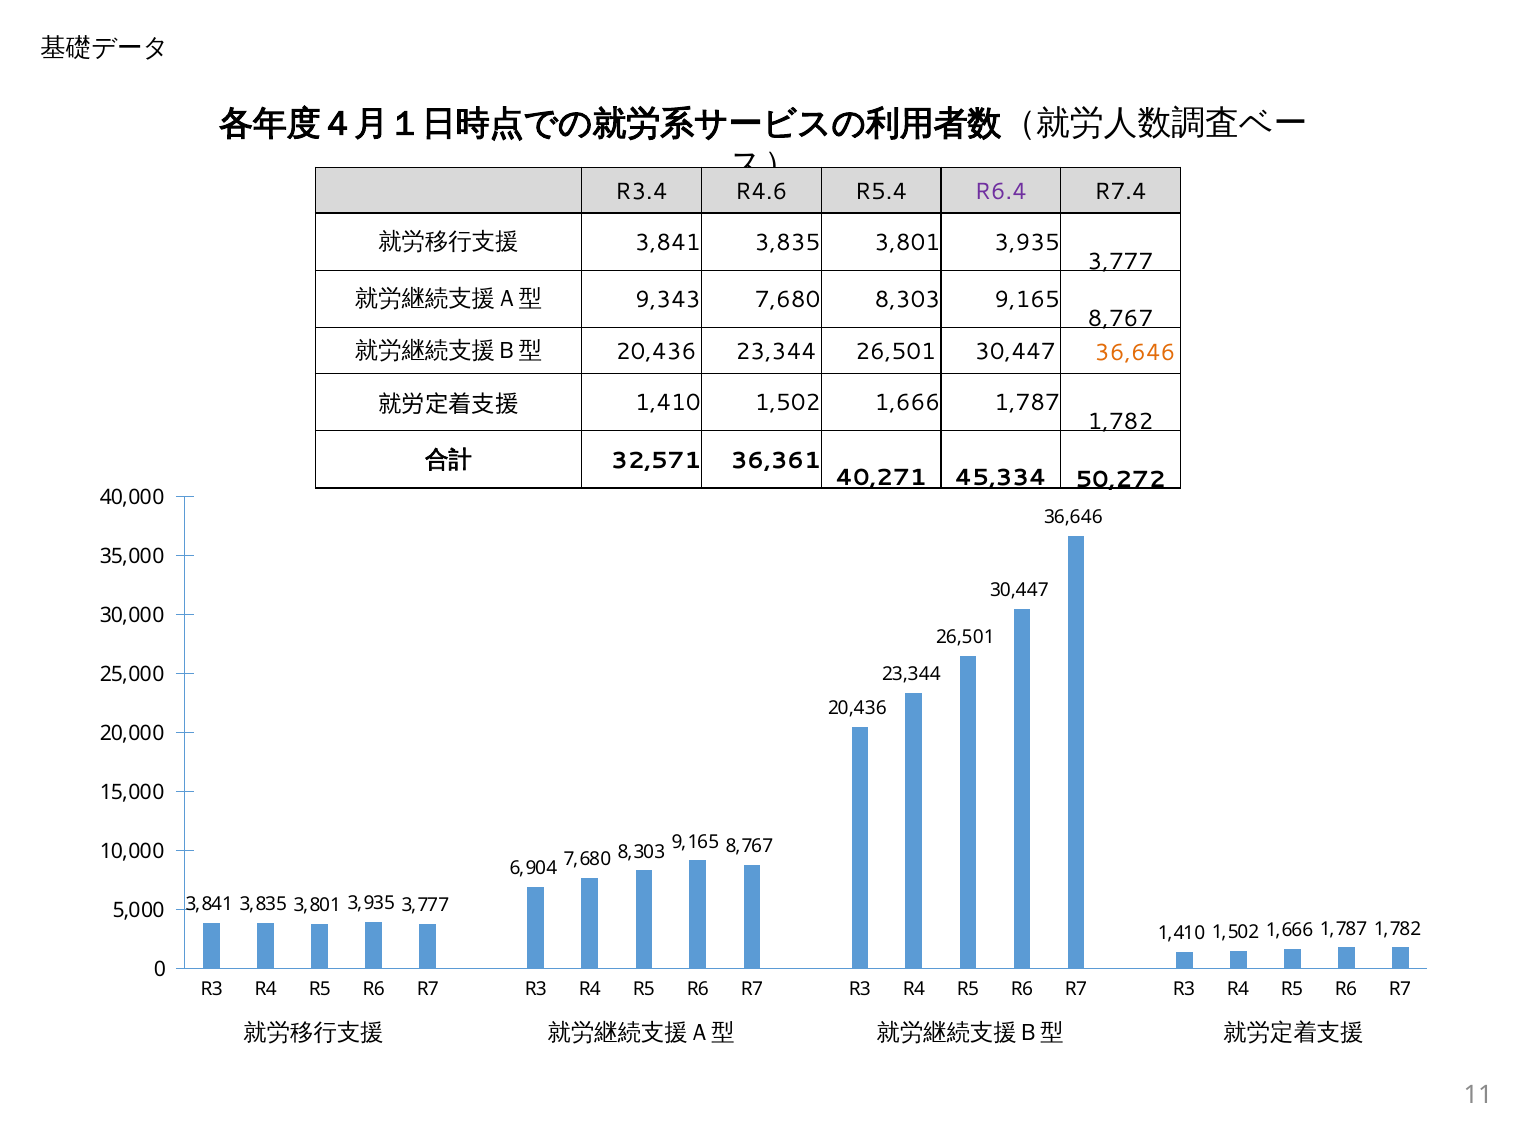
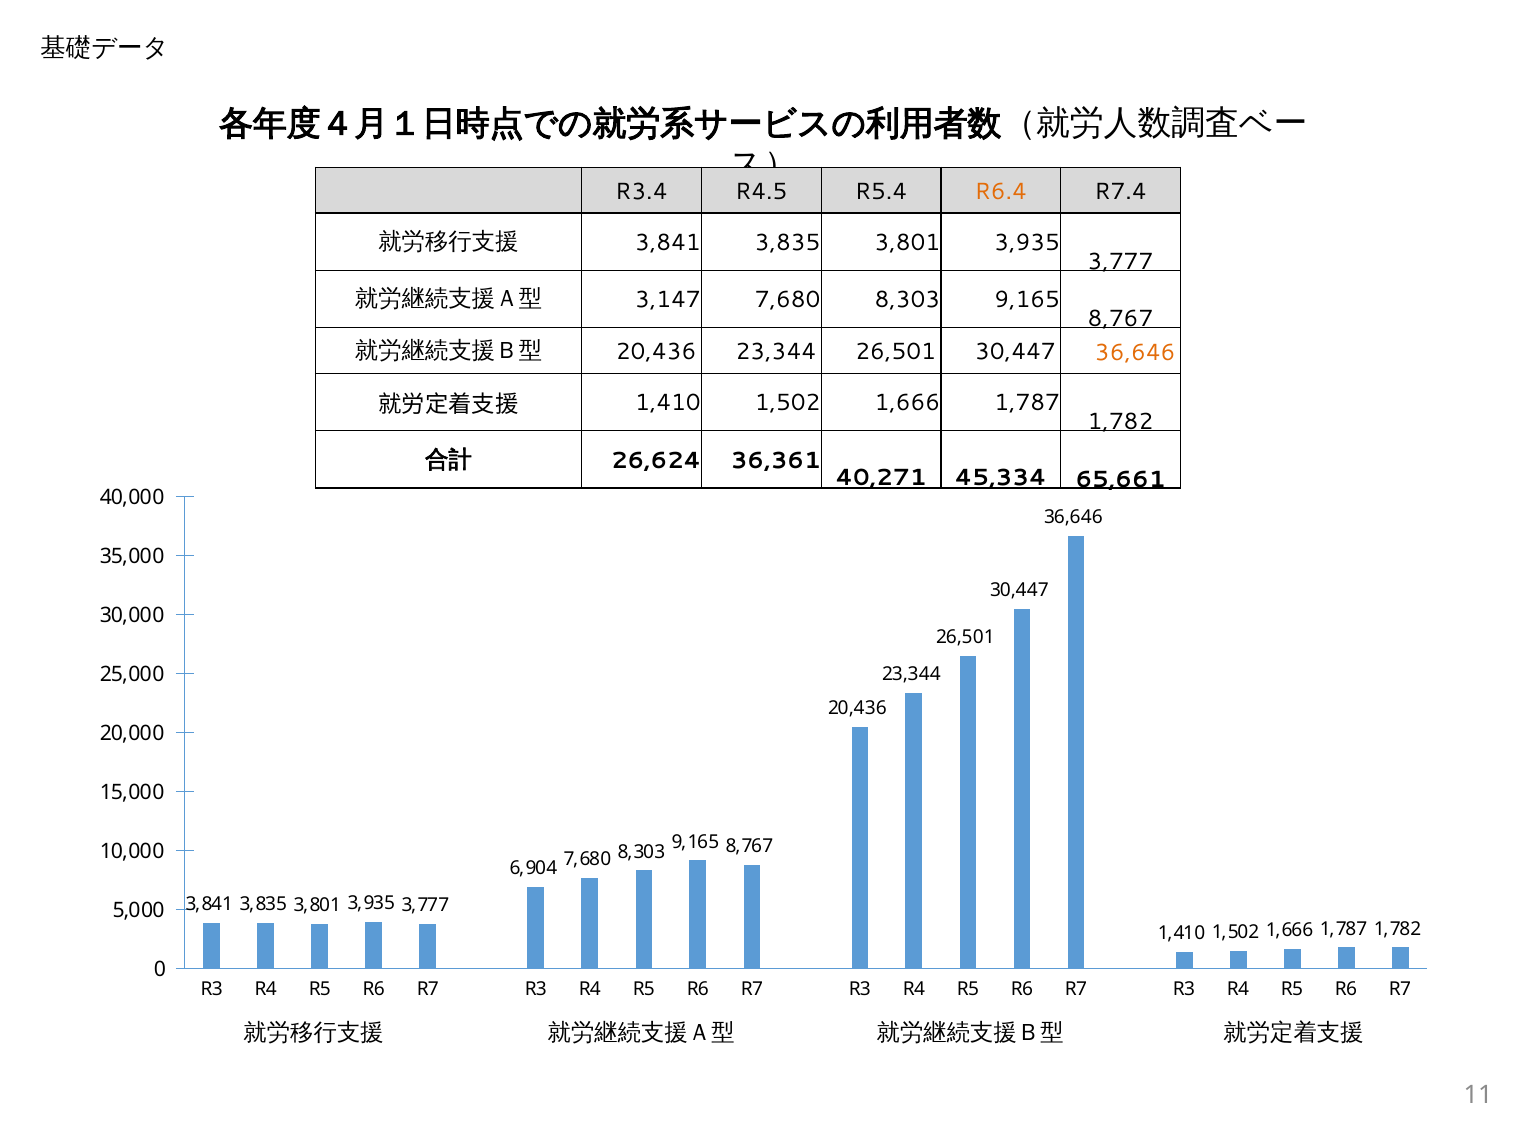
R4.6: R4.6 -> R4.5
R6.4 colour: purple -> orange
9,343: 9,343 -> 3,147
32,571: 32,571 -> 26,624
50,272: 50,272 -> 65,661
